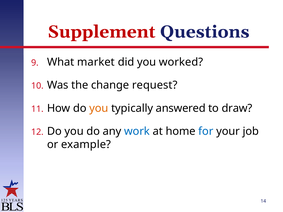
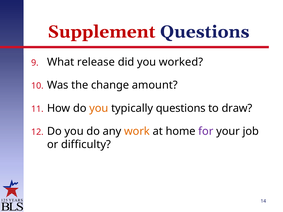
market: market -> release
request: request -> amount
typically answered: answered -> questions
work colour: blue -> orange
for colour: blue -> purple
example: example -> difficulty
